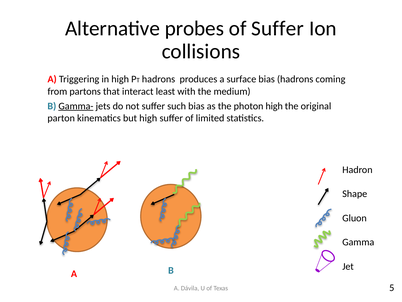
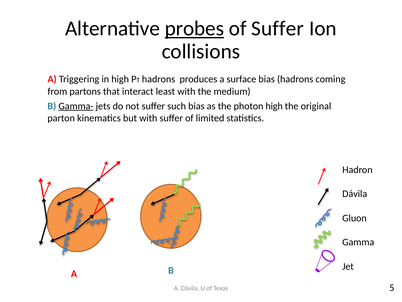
probes underline: none -> present
but high: high -> with
Shape at (355, 194): Shape -> Dávila
